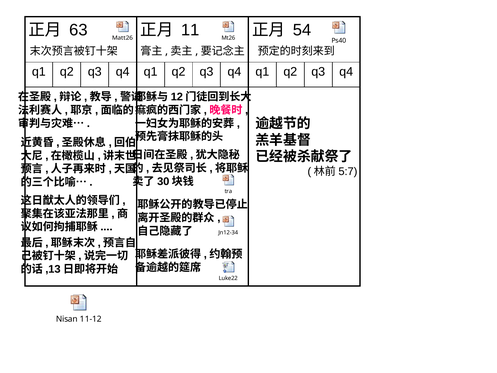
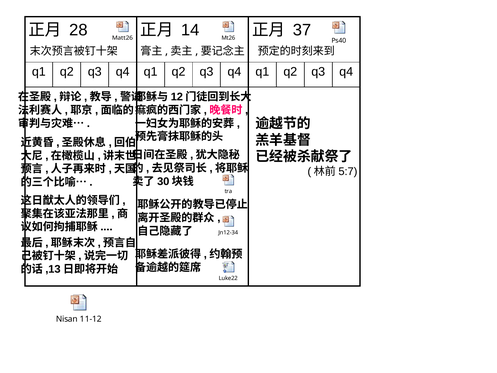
63: 63 -> 28
11: 11 -> 14
54: 54 -> 37
